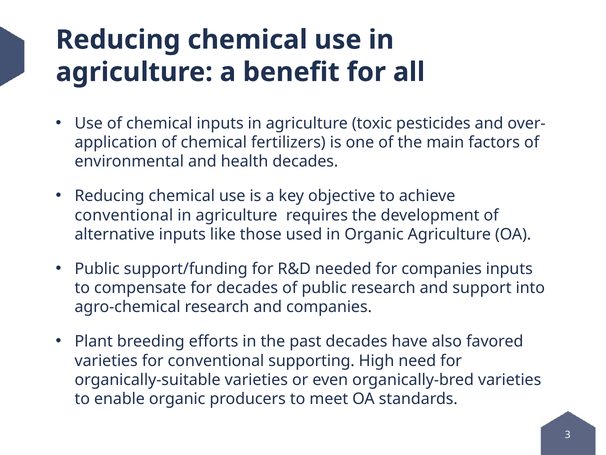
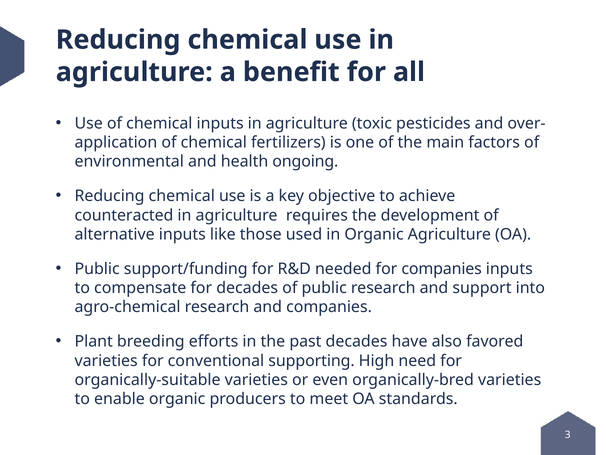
health decades: decades -> ongoing
conventional at (124, 215): conventional -> counteracted
